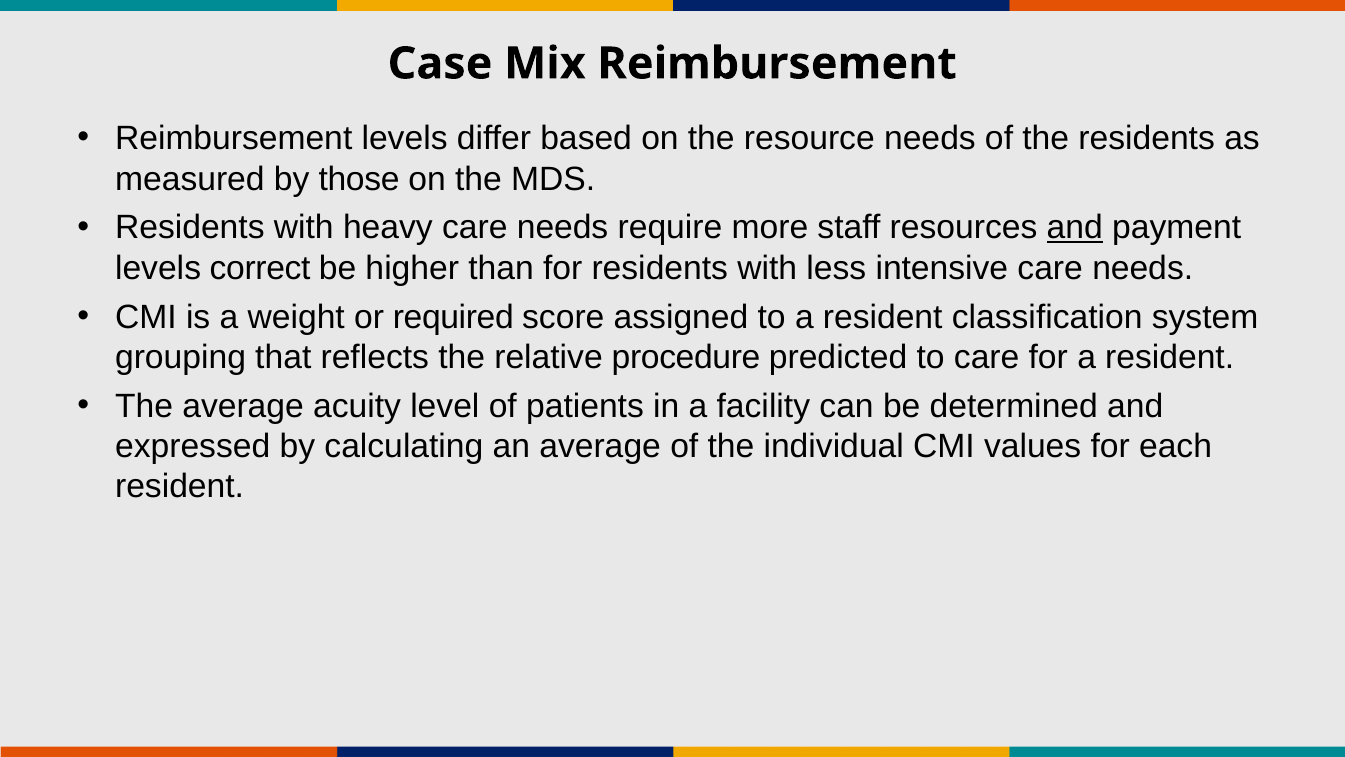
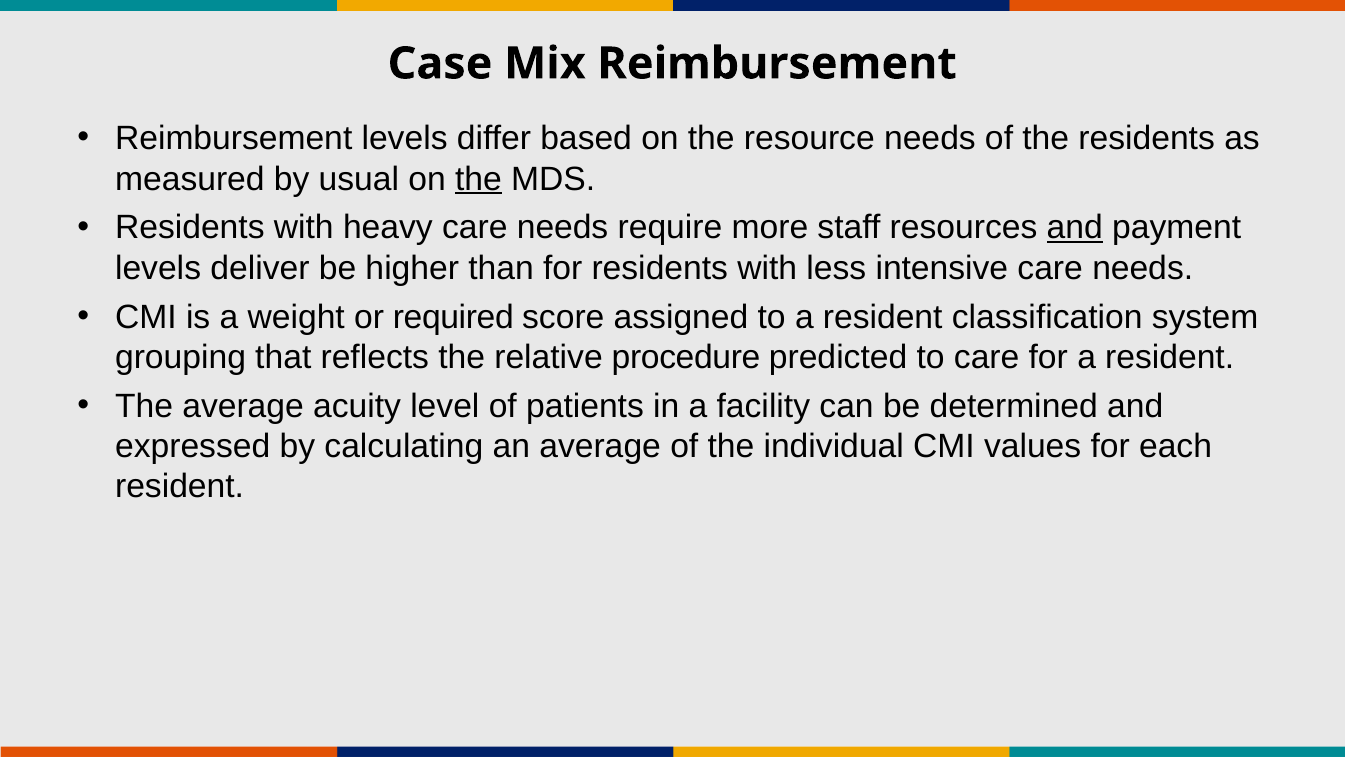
those: those -> usual
the at (478, 179) underline: none -> present
correct: correct -> deliver
